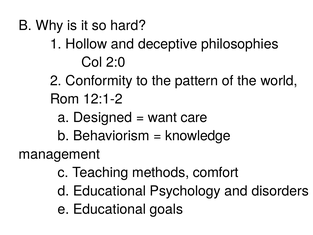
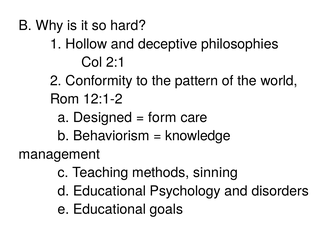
2:0: 2:0 -> 2:1
want: want -> form
comfort: comfort -> sinning
